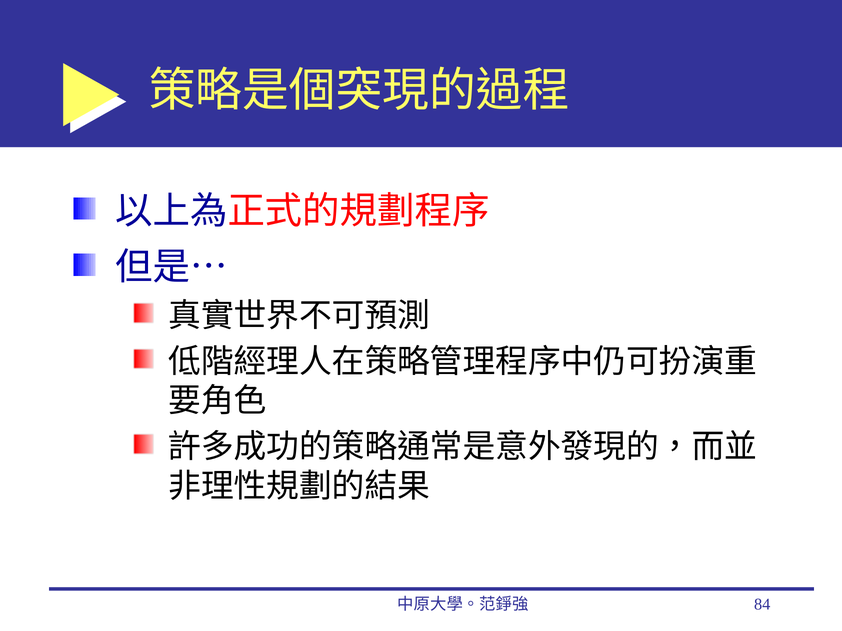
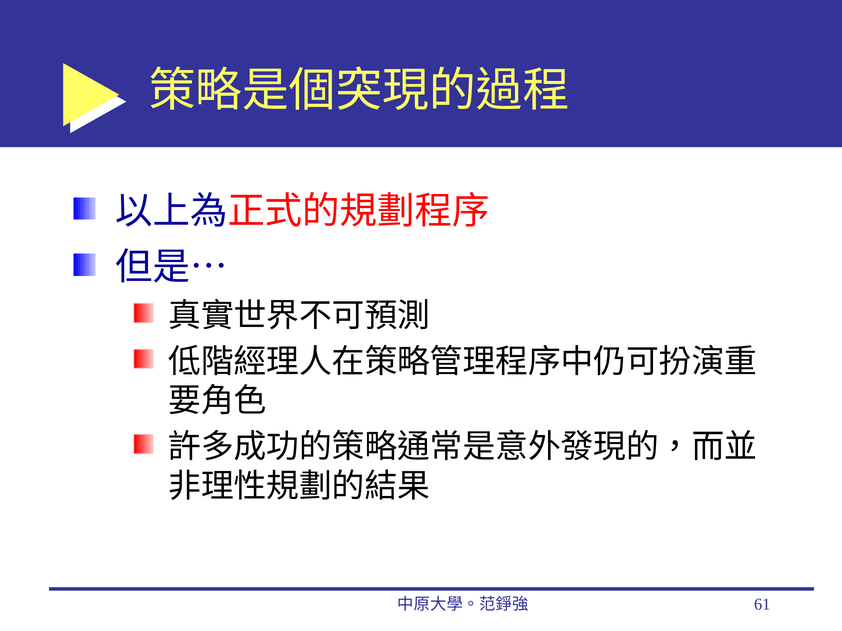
84: 84 -> 61
